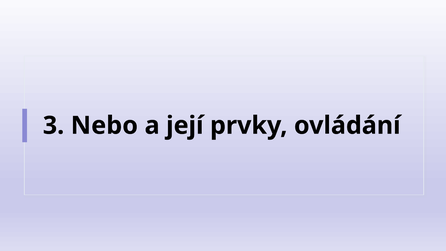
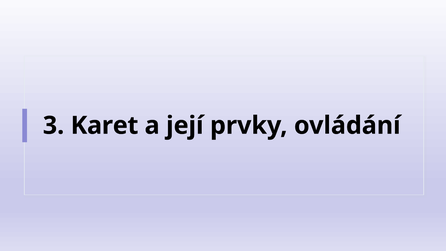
Nebo: Nebo -> Karet
